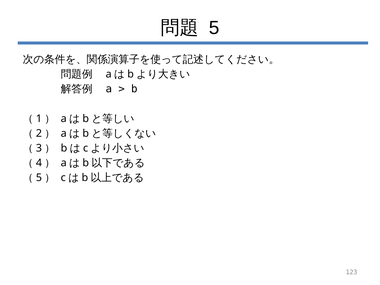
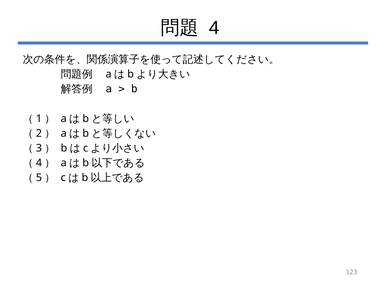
5: 5 -> 4
